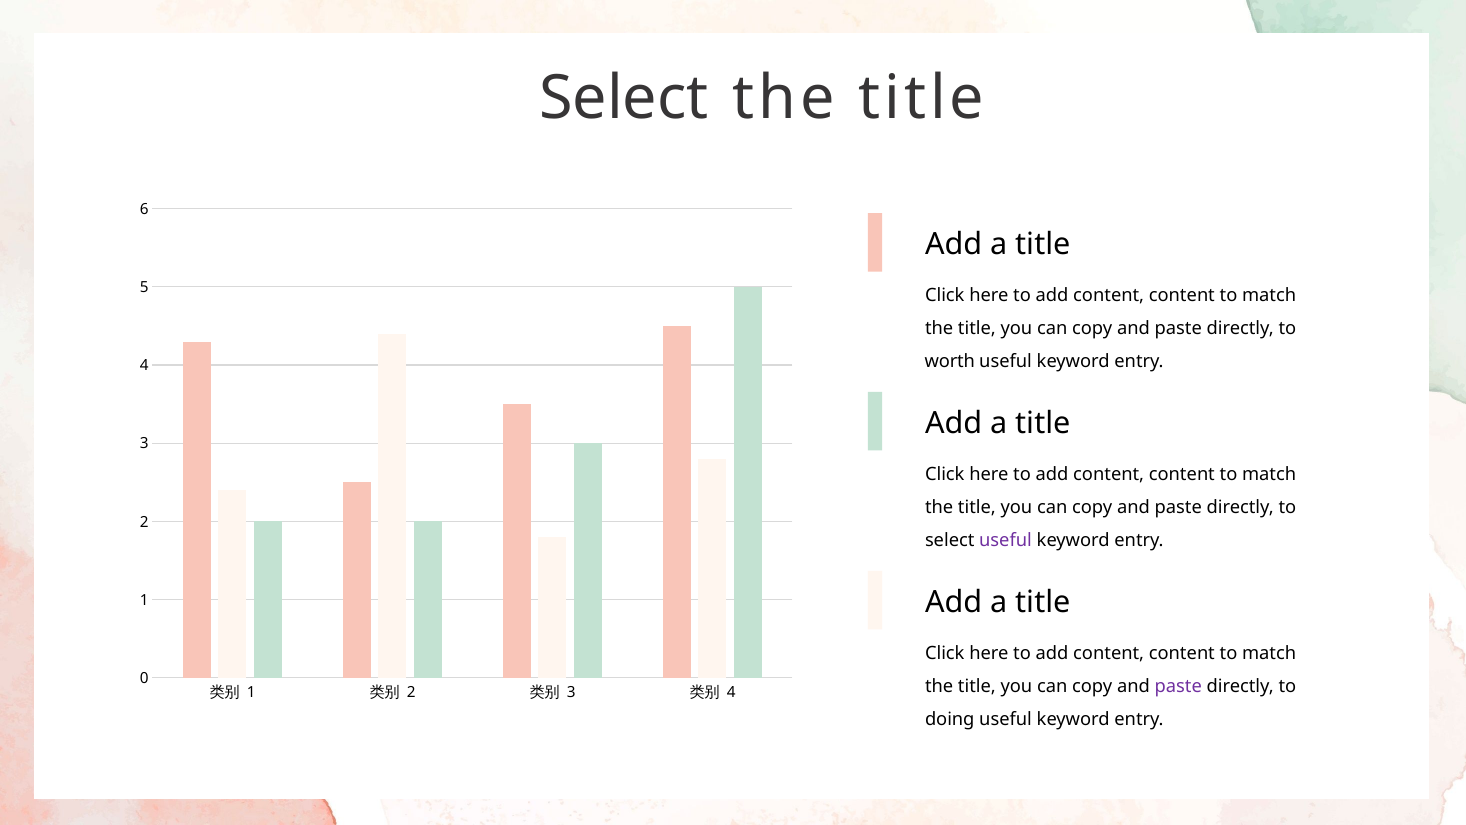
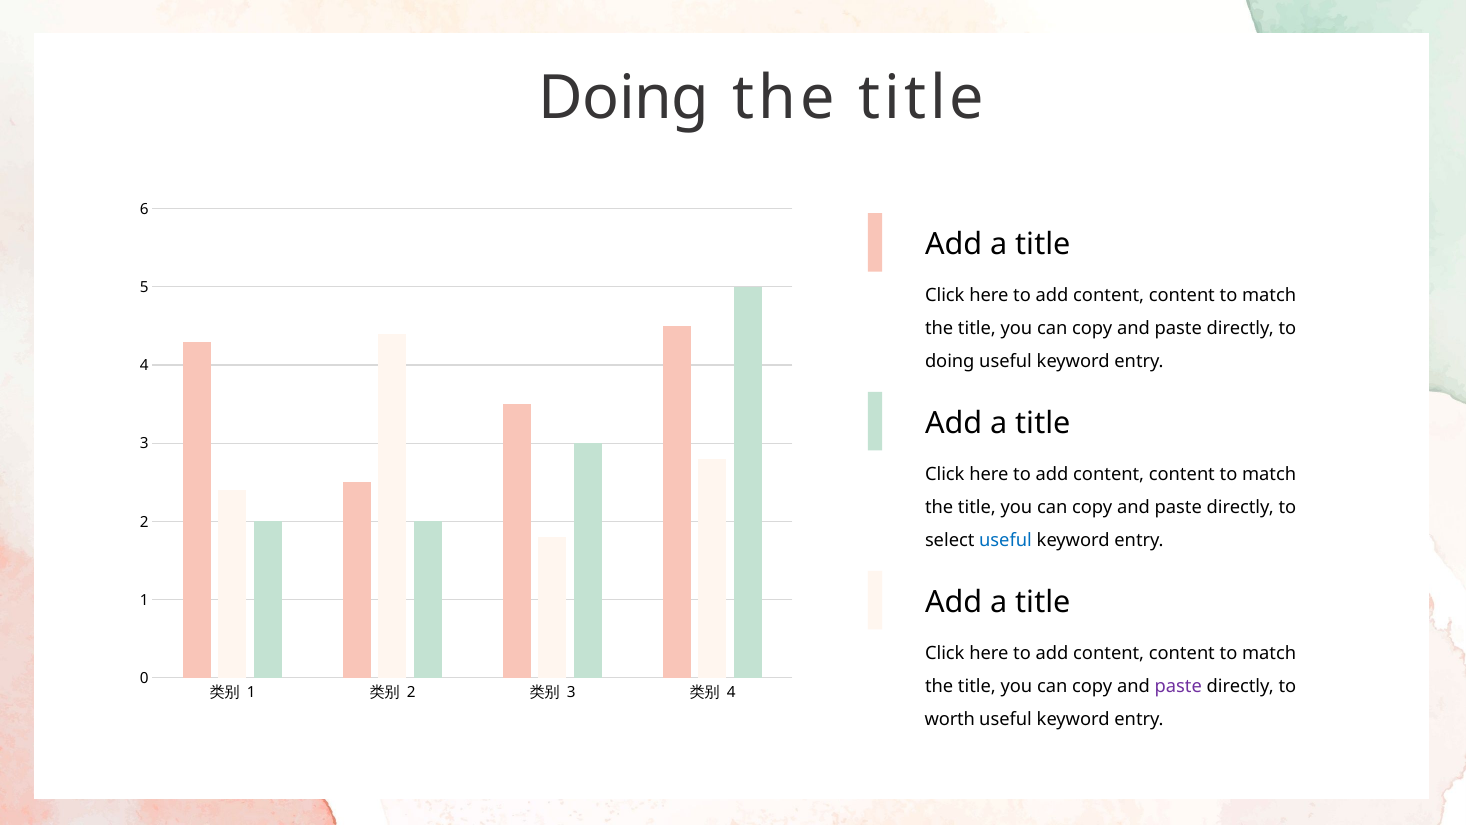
Select at (624, 98): Select -> Doing
worth at (950, 362): worth -> doing
useful at (1006, 541) colour: purple -> blue
doing: doing -> worth
